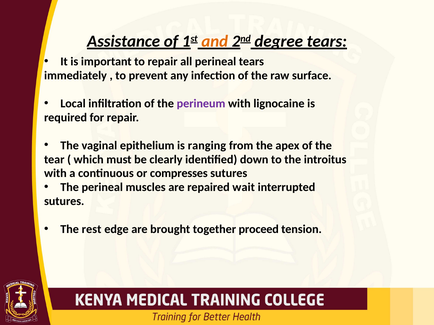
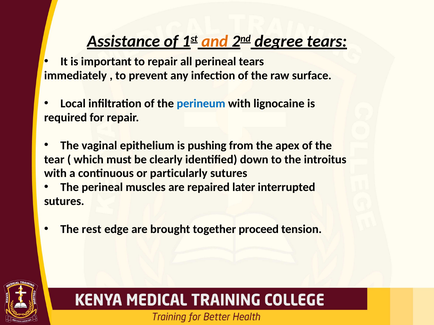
perineum colour: purple -> blue
ranging: ranging -> pushing
compresses: compresses -> particularly
wait: wait -> later
